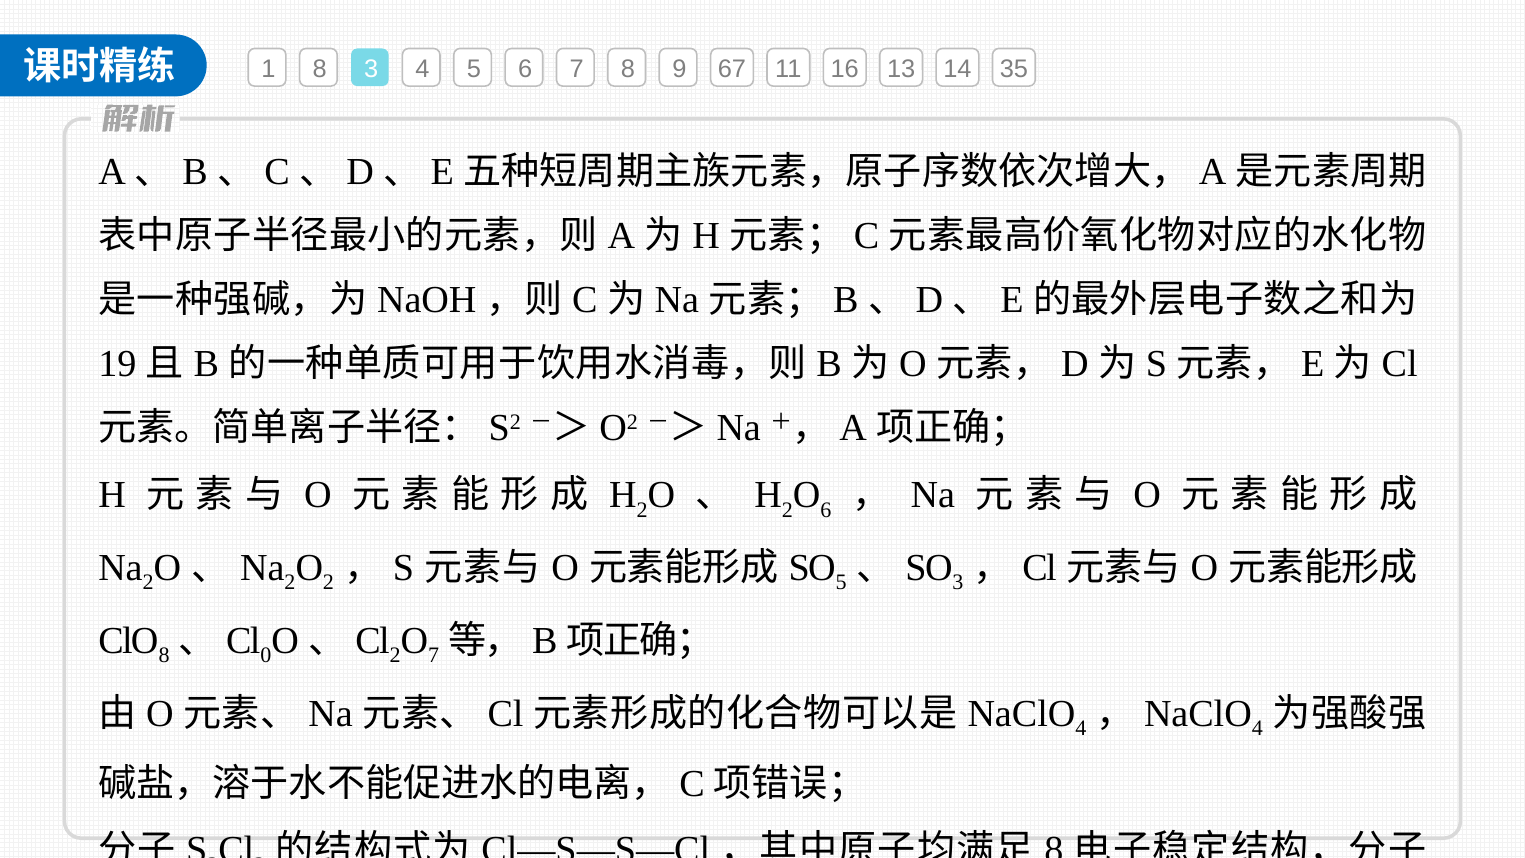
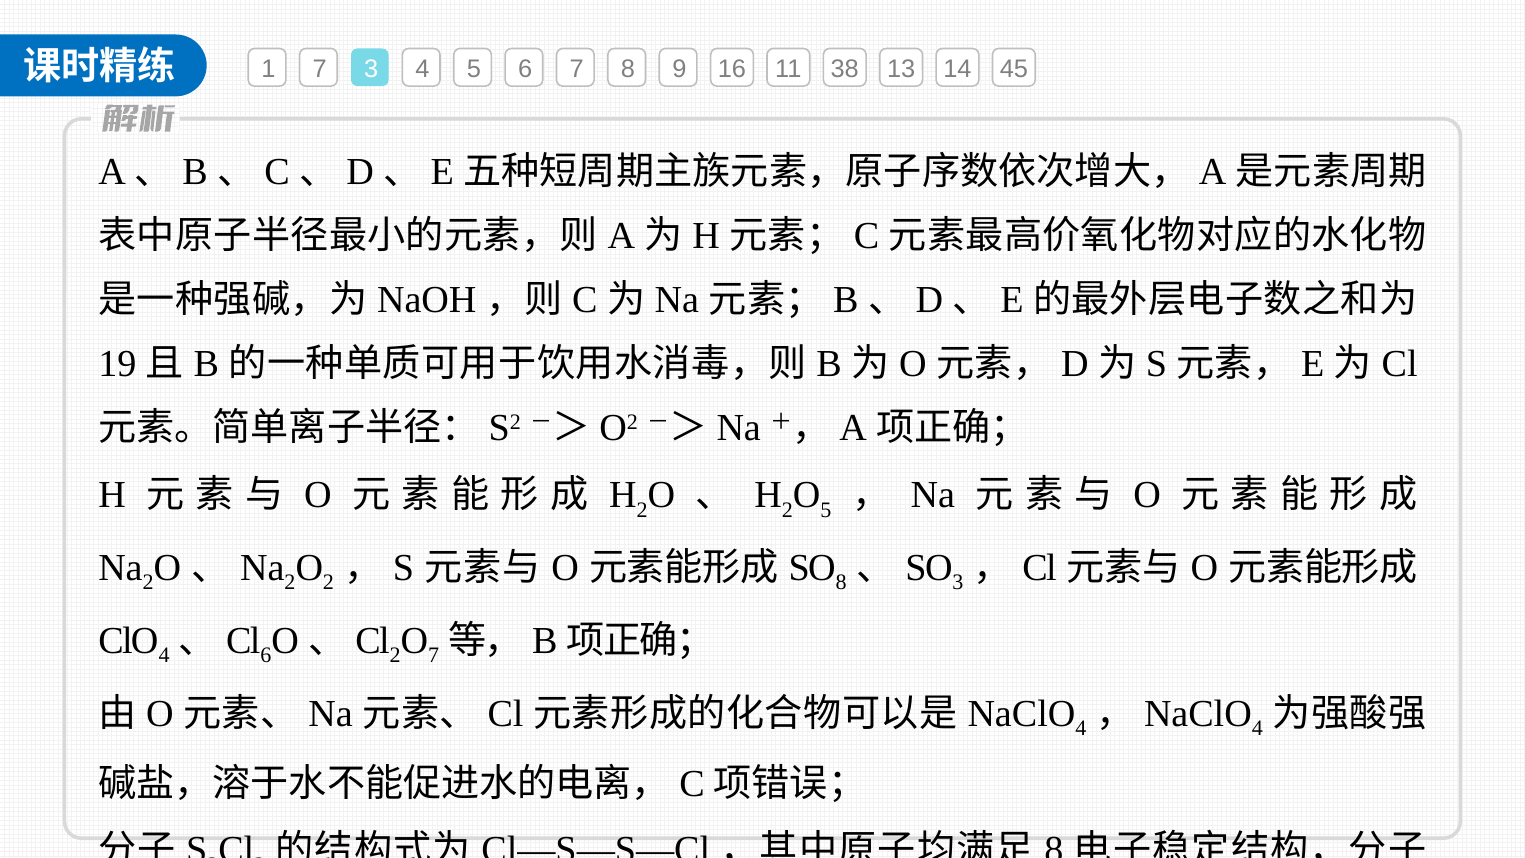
1 8: 8 -> 7
67: 67 -> 16
16: 16 -> 38
35: 35 -> 45
6 at (826, 510): 6 -> 5
5 at (841, 582): 5 -> 8
8 at (164, 655): 8 -> 4
0 at (266, 655): 0 -> 6
